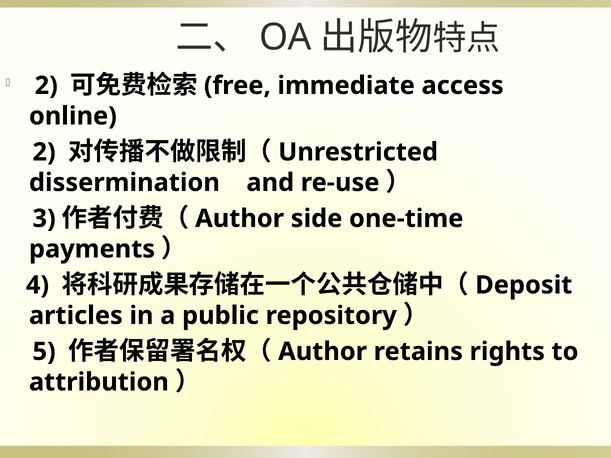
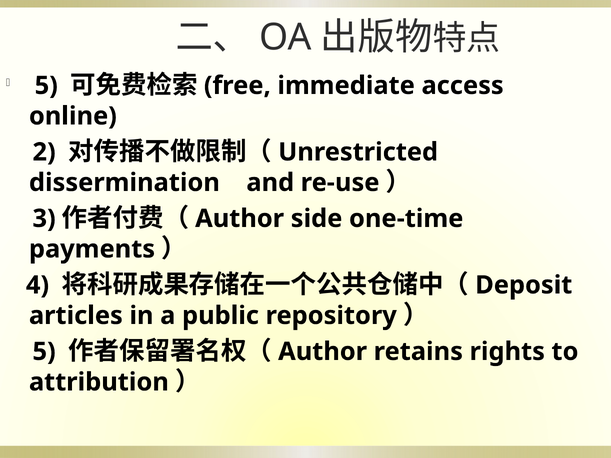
2 at (46, 86): 2 -> 5
